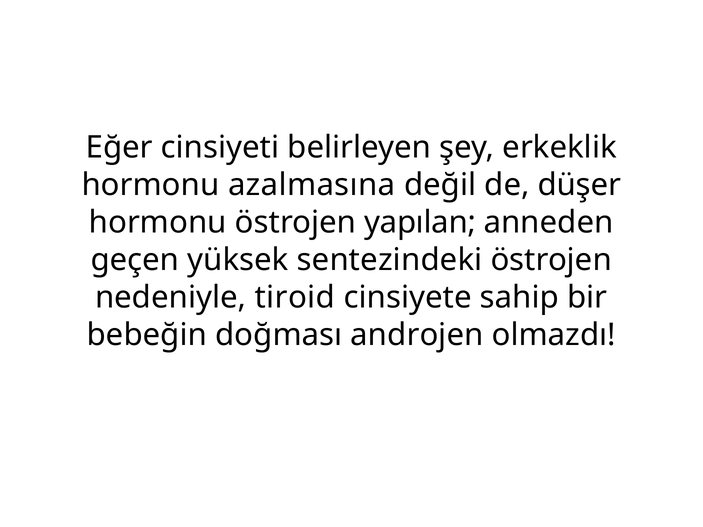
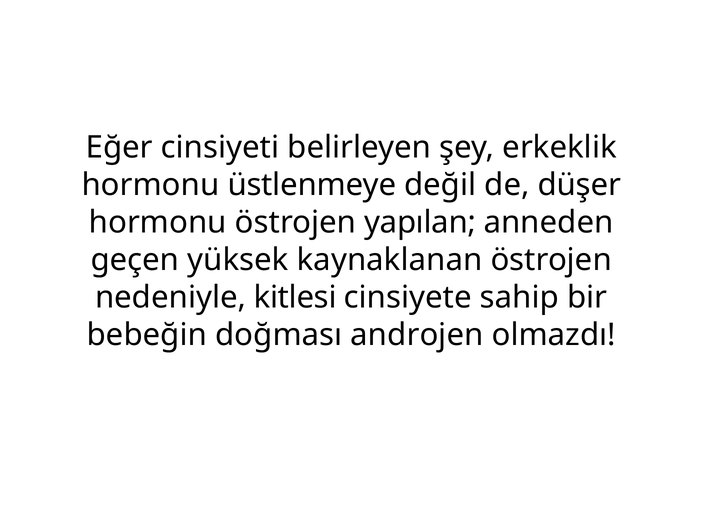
azalmasına: azalmasına -> üstlenmeye
sentezindeki: sentezindeki -> kaynaklanan
tiroid: tiroid -> kitlesi
